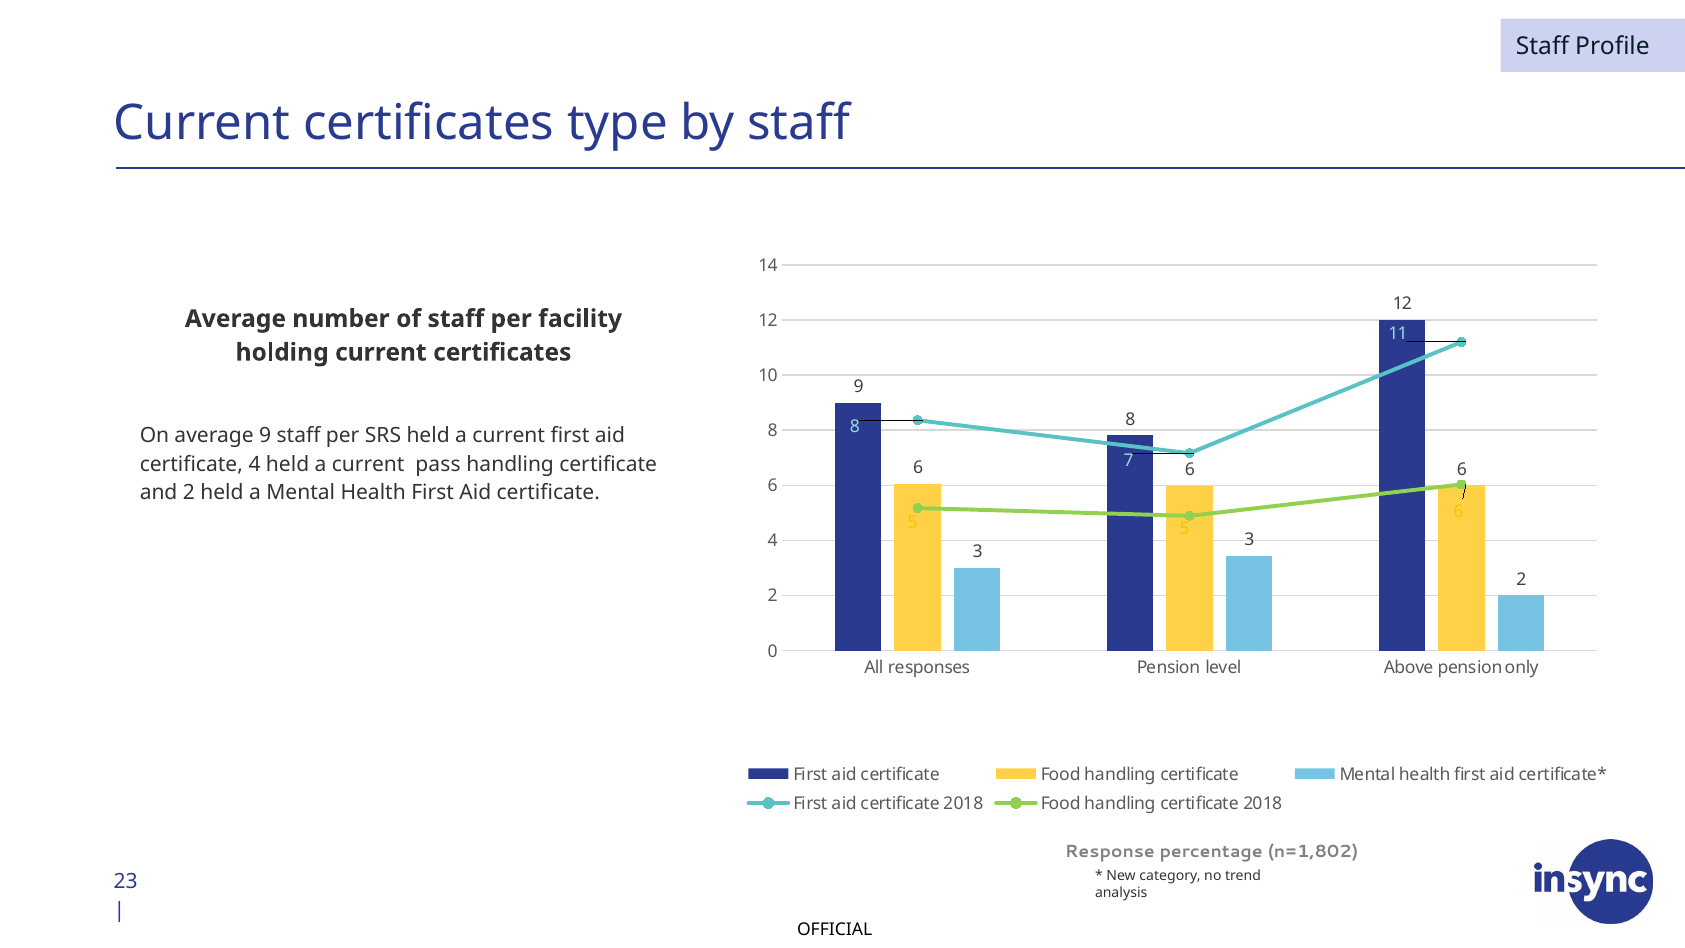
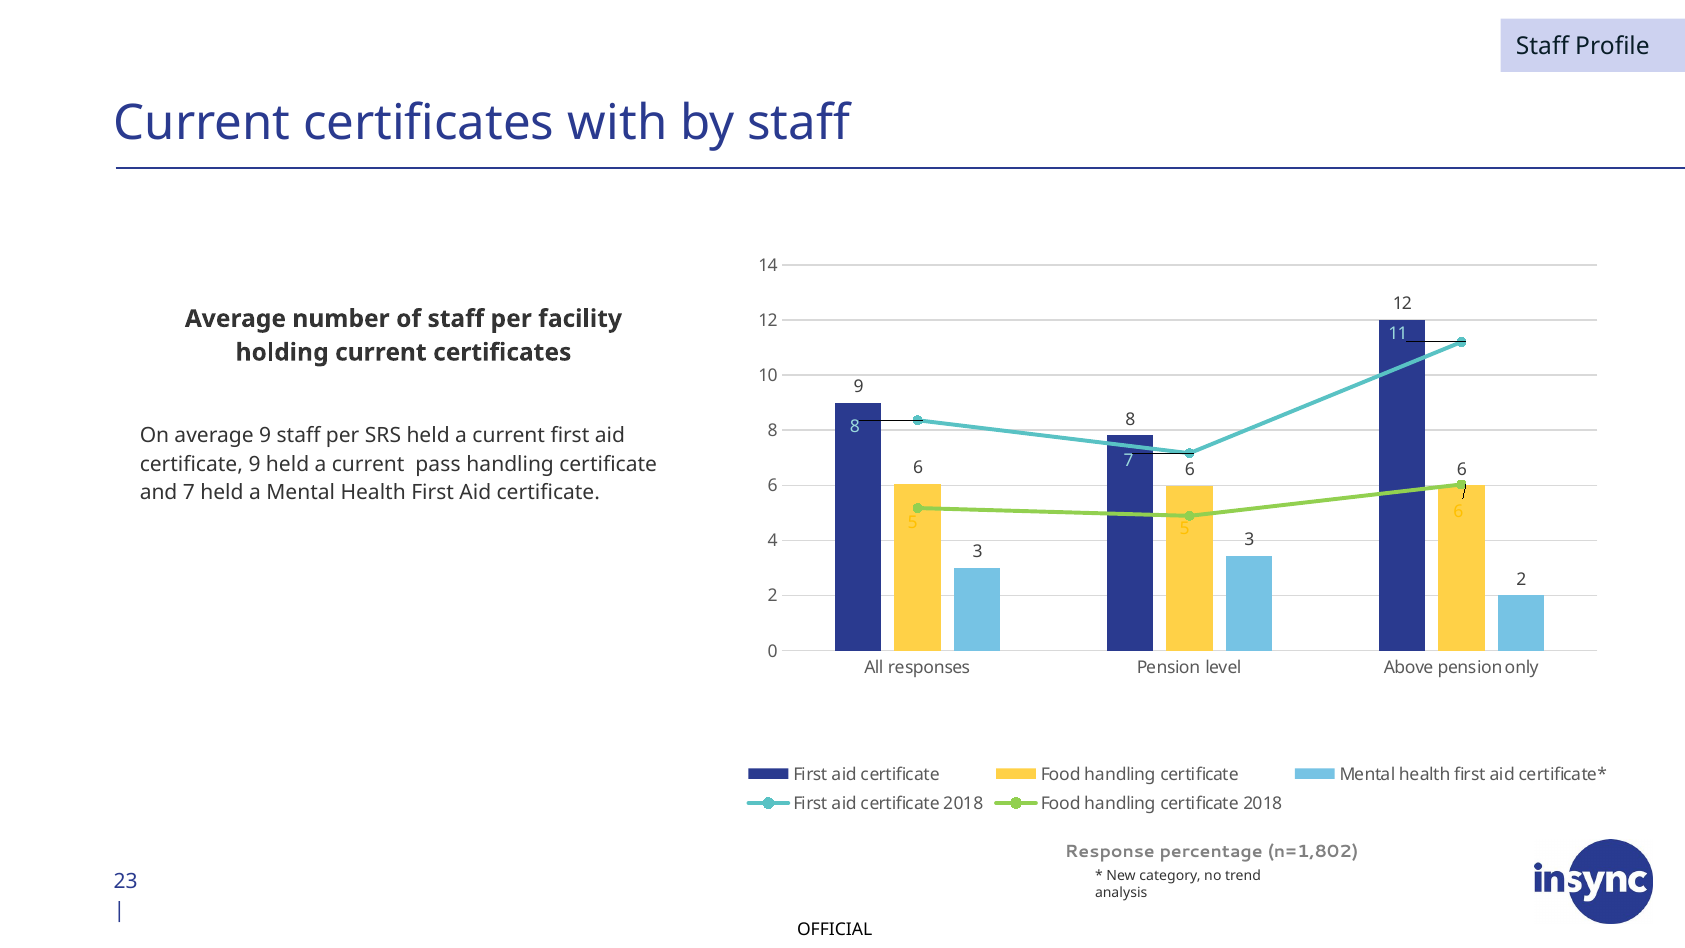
type: type -> with
certificate 4: 4 -> 9
and 2: 2 -> 7
